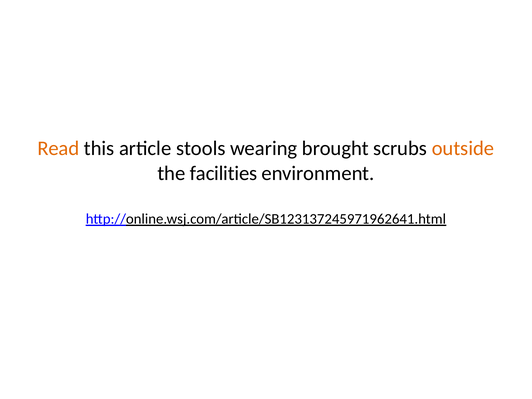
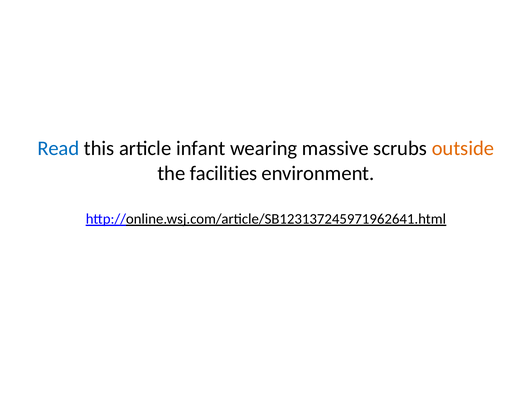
Read colour: orange -> blue
stools: stools -> infant
brought: brought -> massive
